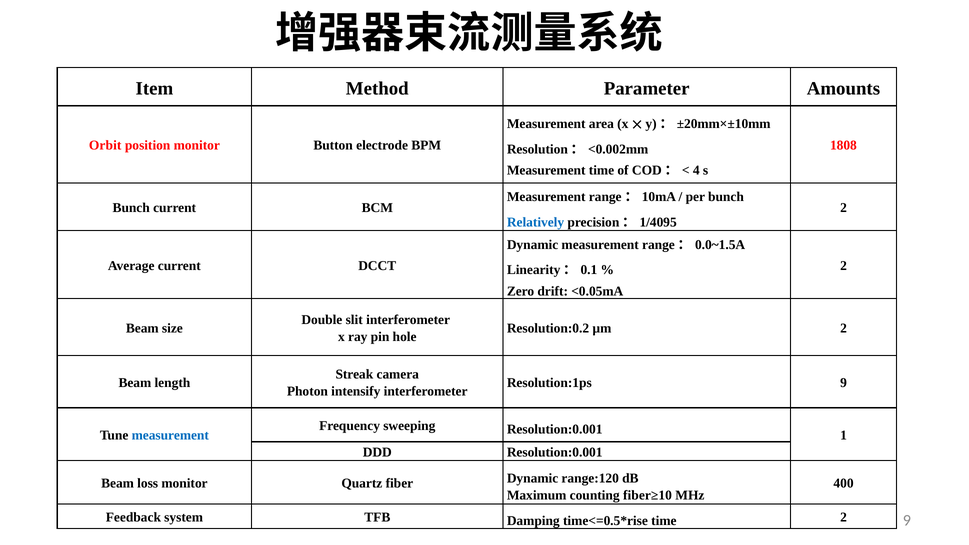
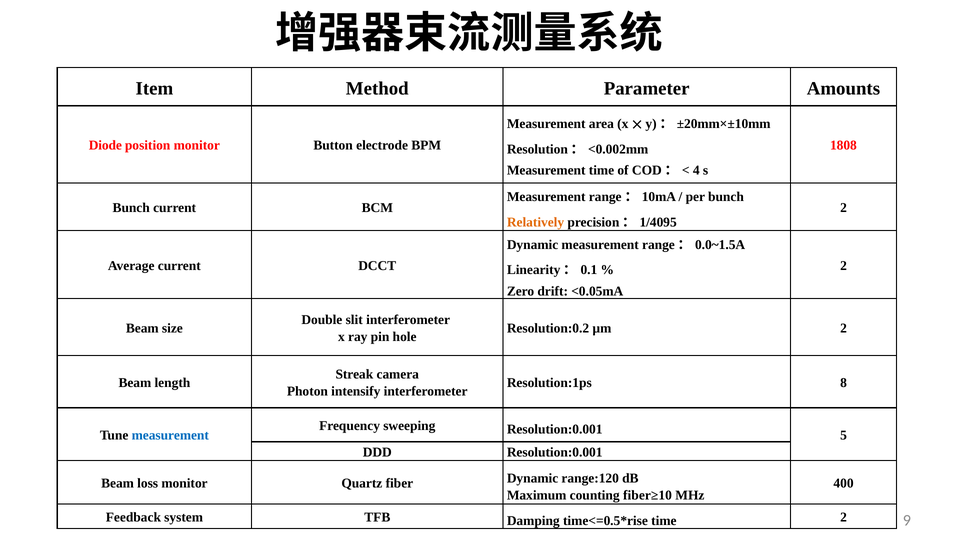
Orbit: Orbit -> Diode
Relatively colour: blue -> orange
Resolution:1ps 9: 9 -> 8
1: 1 -> 5
